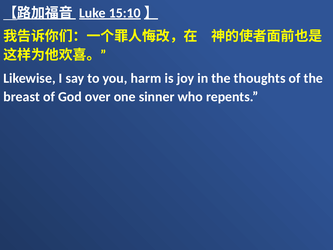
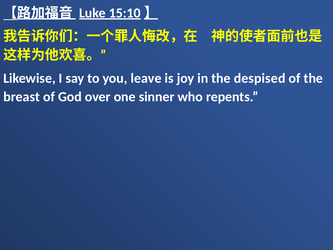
harm: harm -> leave
thoughts: thoughts -> despised
